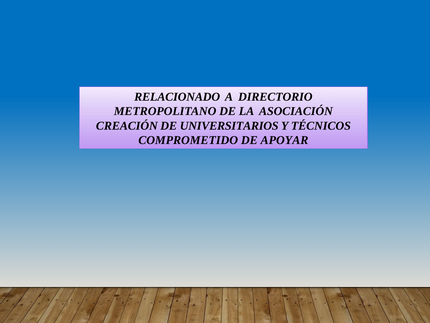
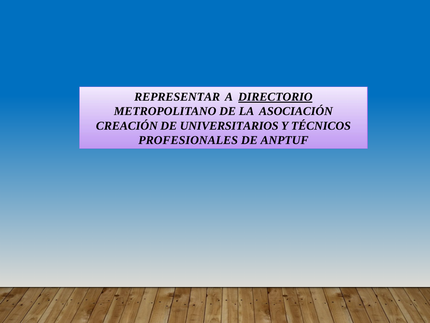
RELACIONADO: RELACIONADO -> REPRESENTAR
DIRECTORIO underline: none -> present
COMPROMETIDO: COMPROMETIDO -> PROFESIONALES
APOYAR: APOYAR -> ANPTUF
